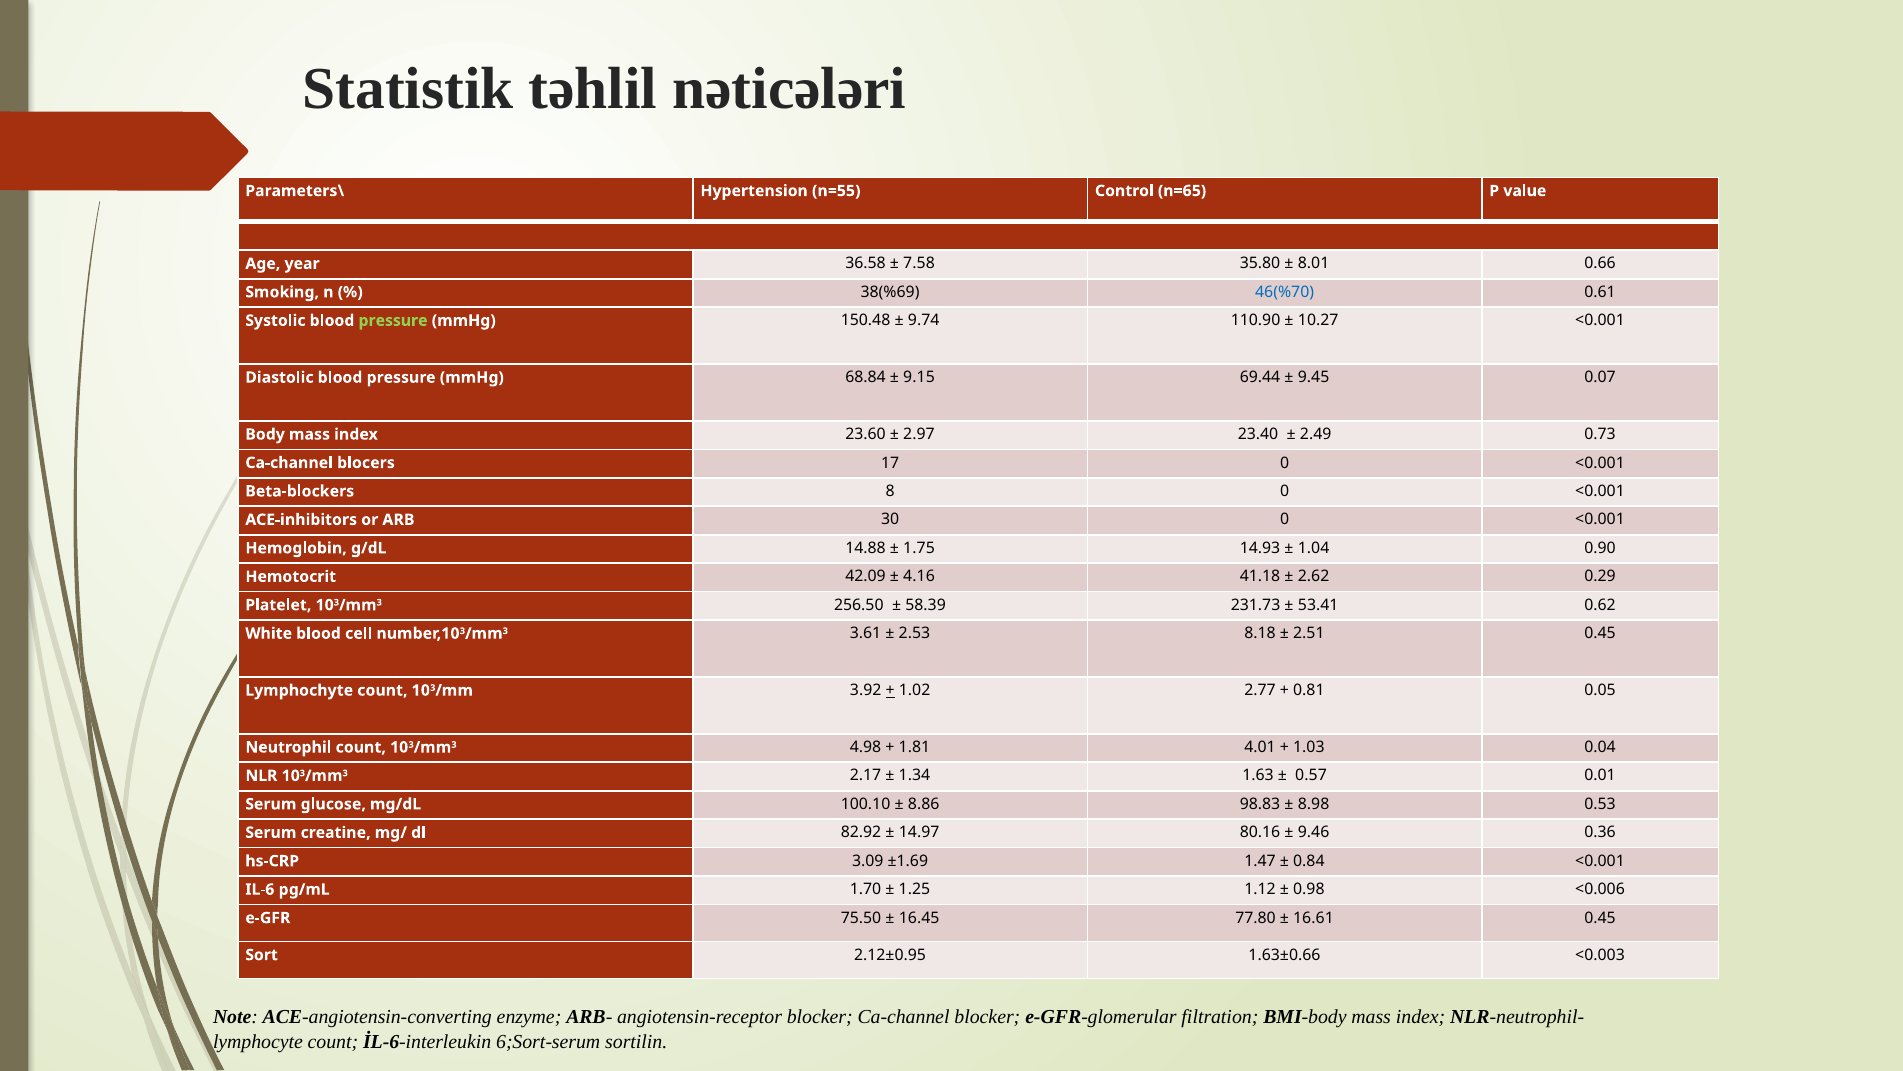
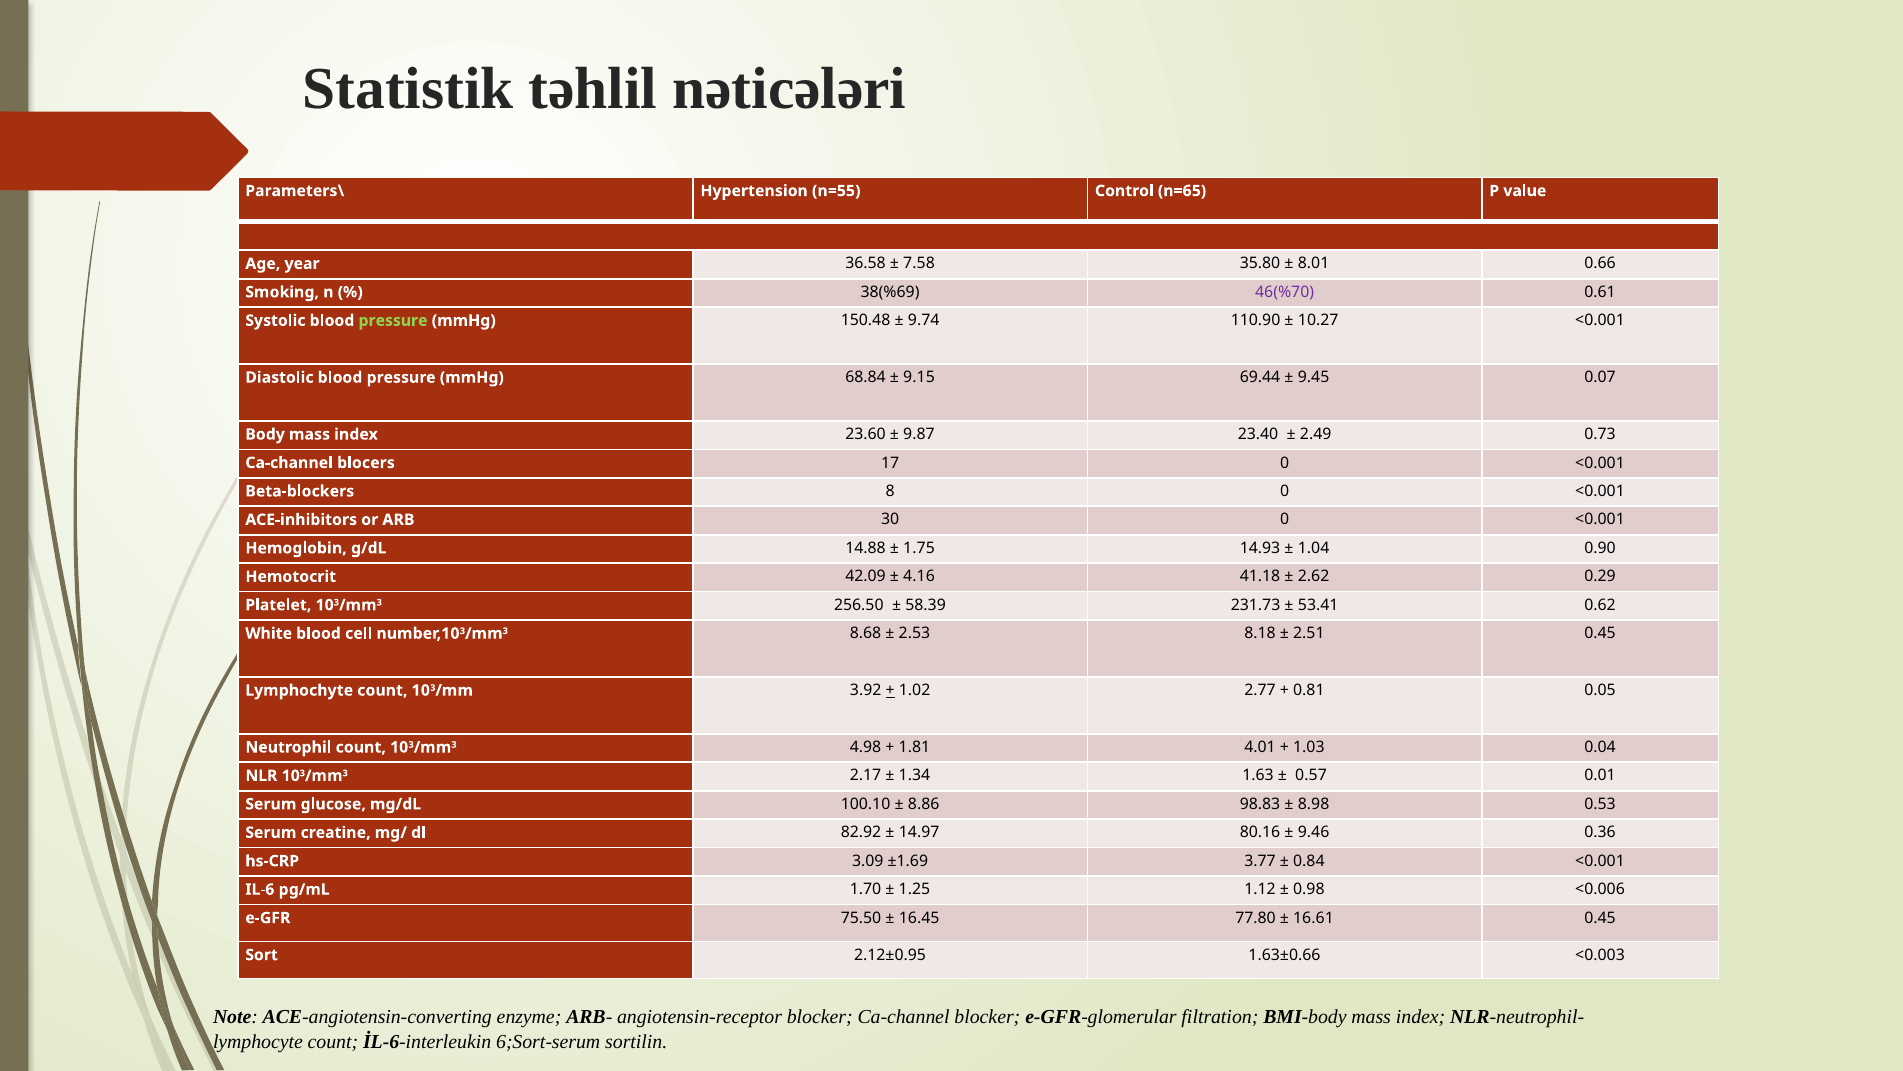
46(%70 colour: blue -> purple
2.97: 2.97 -> 9.87
3.61: 3.61 -> 8.68
1.47: 1.47 -> 3.77
